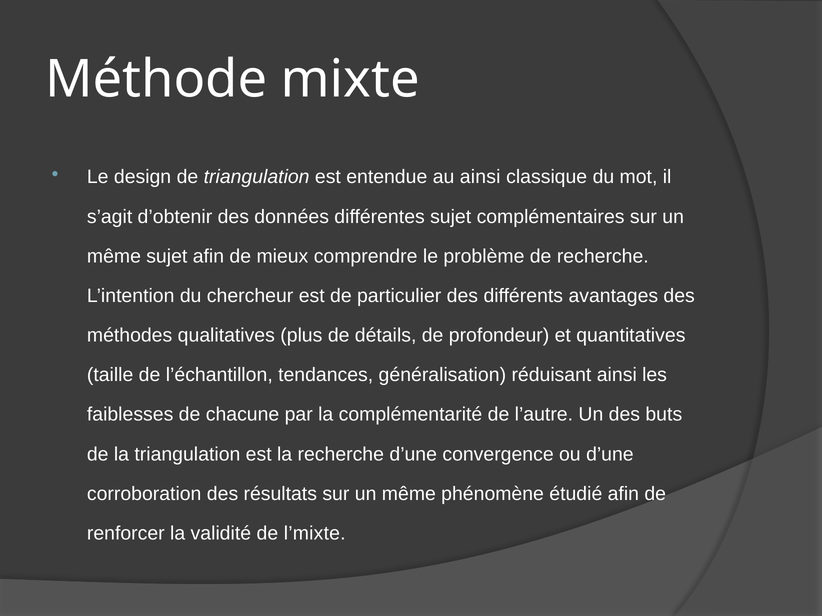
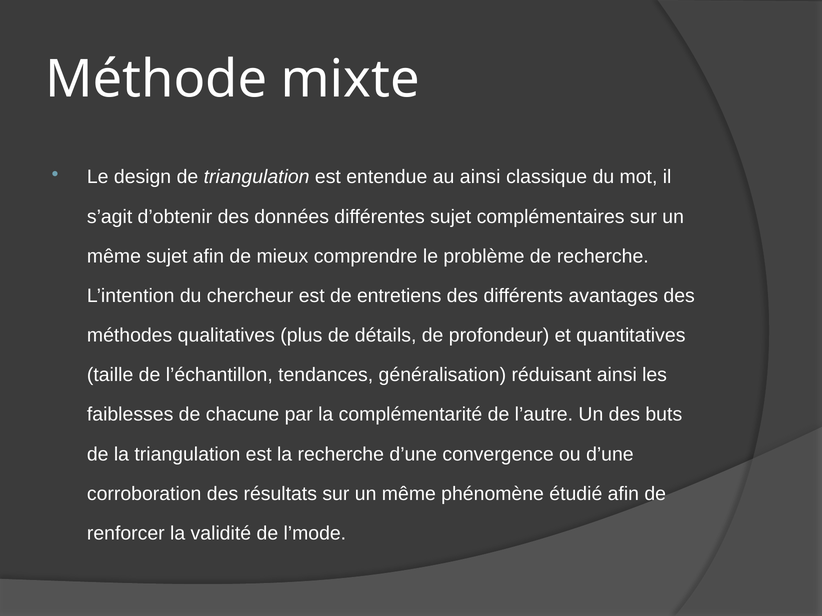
particulier: particulier -> entretiens
l’mixte: l’mixte -> l’mode
